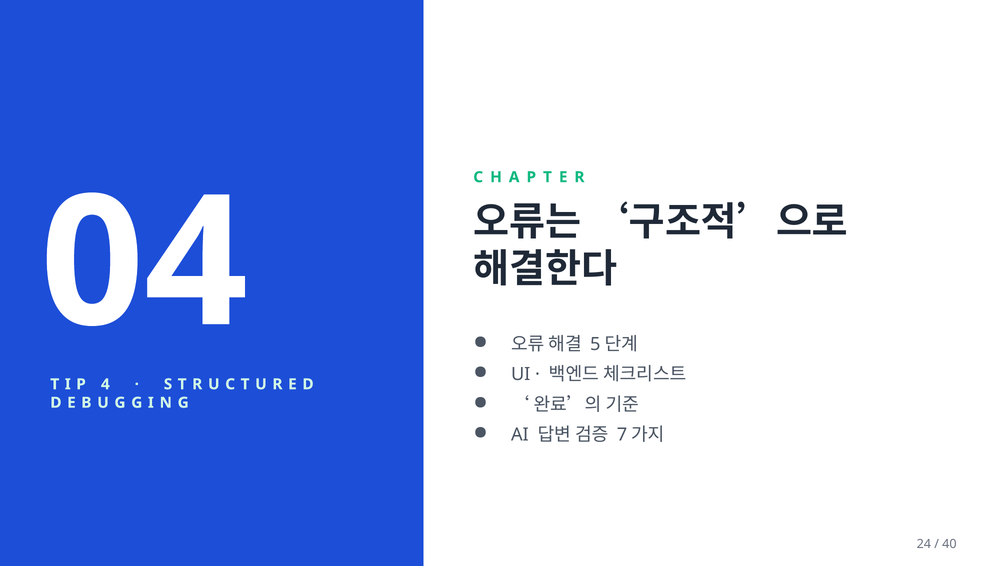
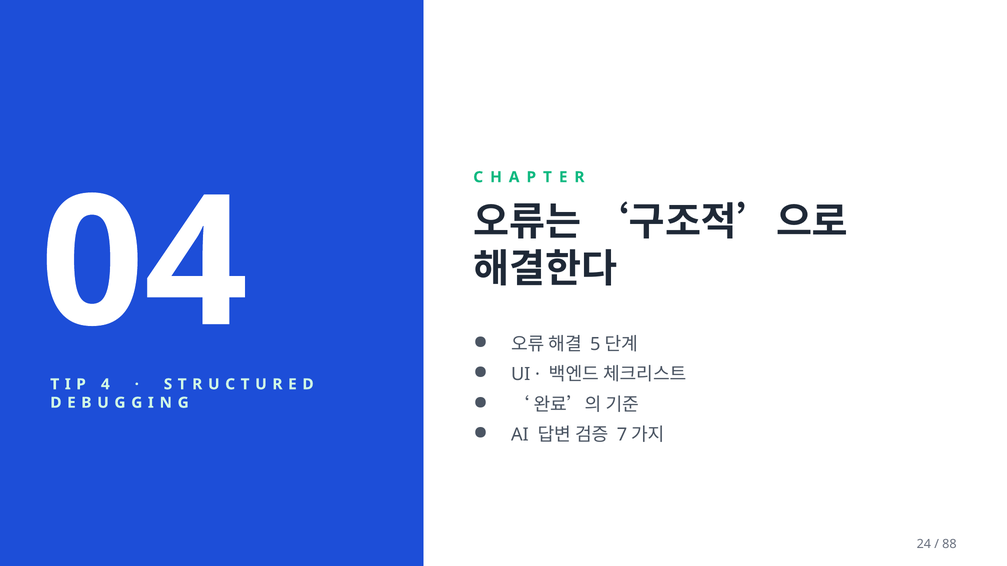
40: 40 -> 88
